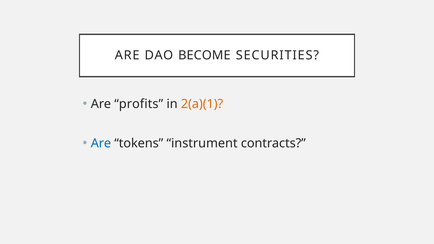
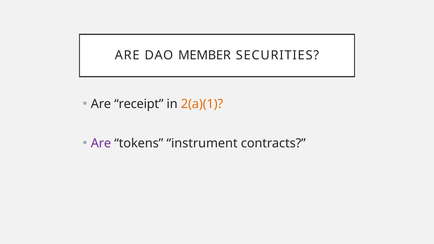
BECOME: BECOME -> MEMBER
profits: profits -> receipt
Are at (101, 143) colour: blue -> purple
